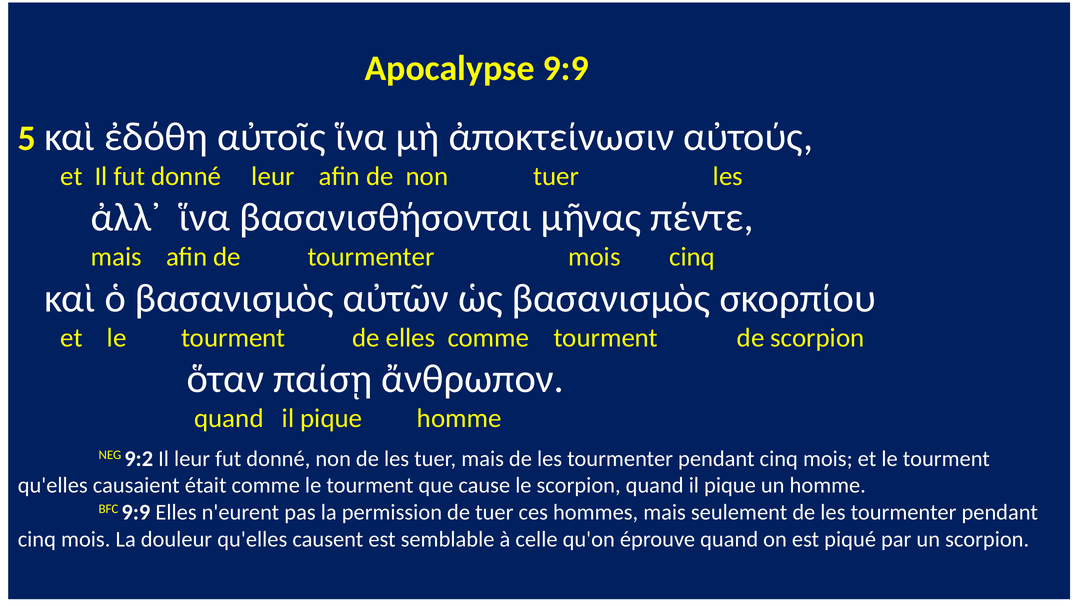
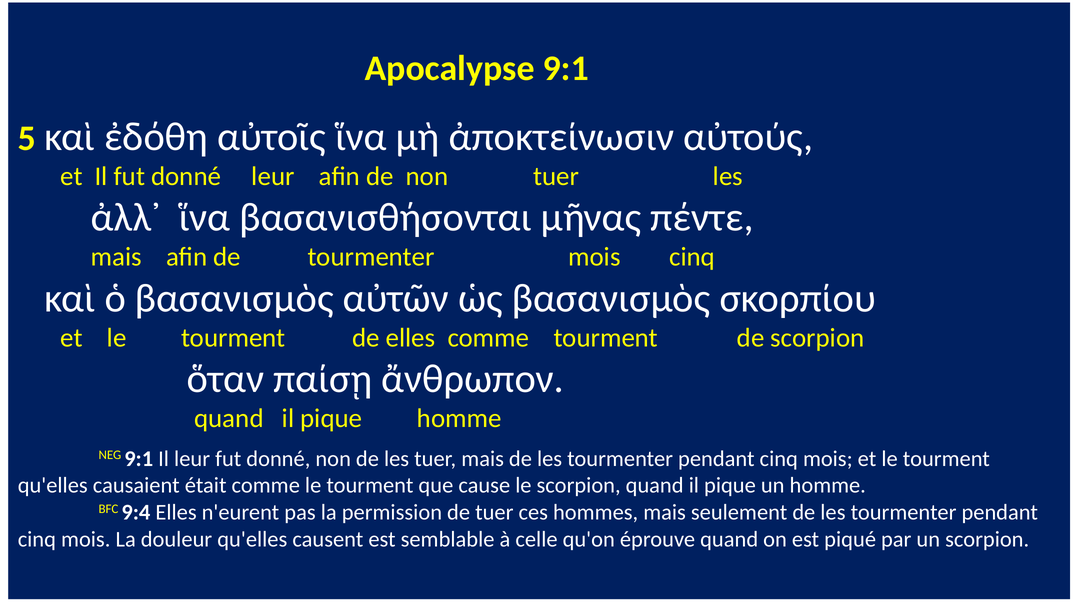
Apocalypse 9:9: 9:9 -> 9:1
NEG 9:2: 9:2 -> 9:1
BFC 9:9: 9:9 -> 9:4
